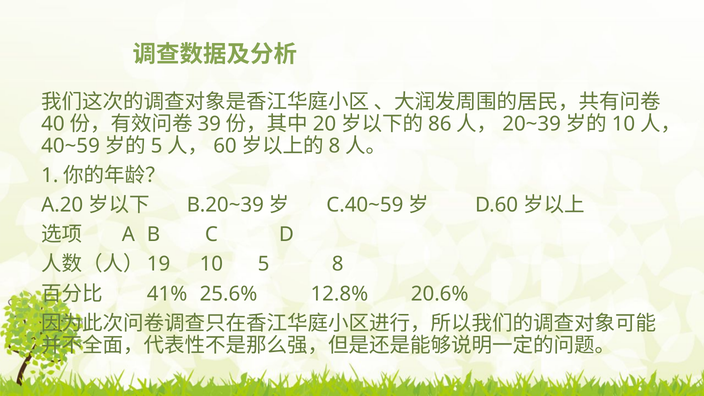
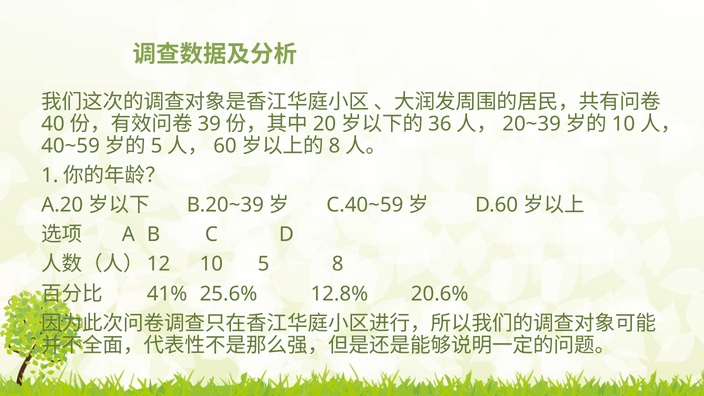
86: 86 -> 36
19: 19 -> 12
